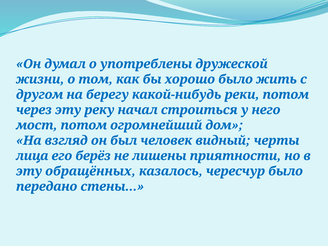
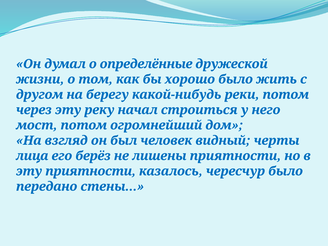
употреблены: употреблены -> определённые
эту обращённых: обращённых -> приятности
